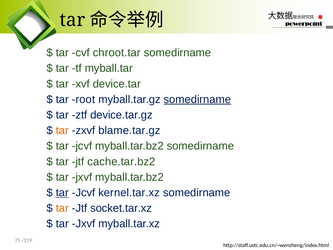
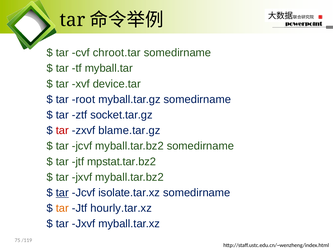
somedirname at (197, 99) underline: present -> none
device.tar.gz: device.tar.gz -> socket.tar.gz
tar at (62, 130) colour: orange -> red
cache.tar.bz2: cache.tar.bz2 -> mpstat.tar.bz2
kernel.tar.xz: kernel.tar.xz -> isolate.tar.xz
socket.tar.xz: socket.tar.xz -> hourly.tar.xz
